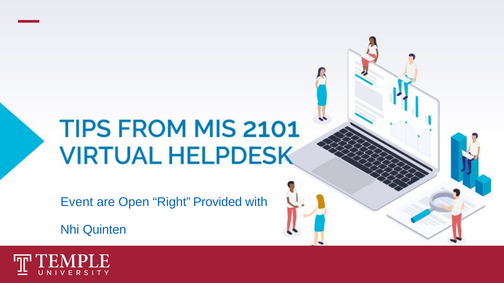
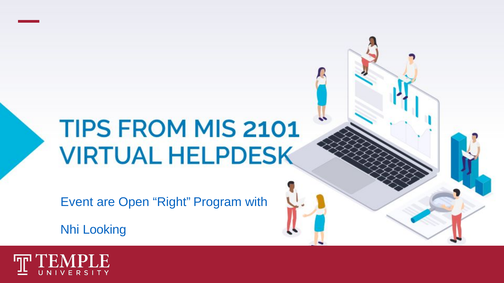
Provided: Provided -> Program
Quinten: Quinten -> Looking
